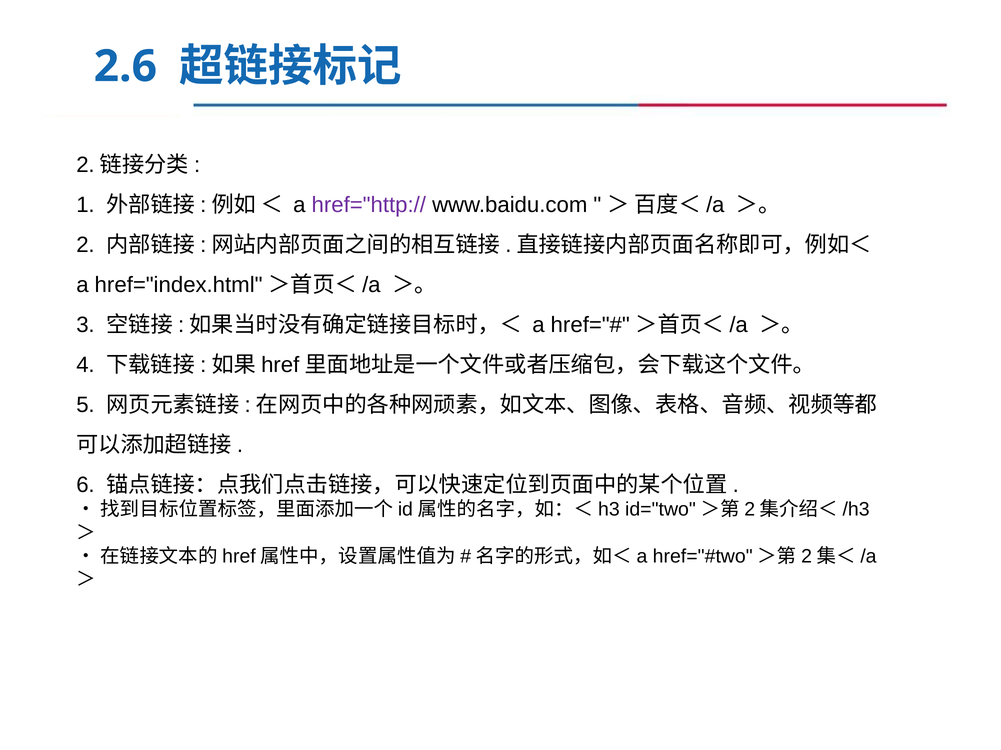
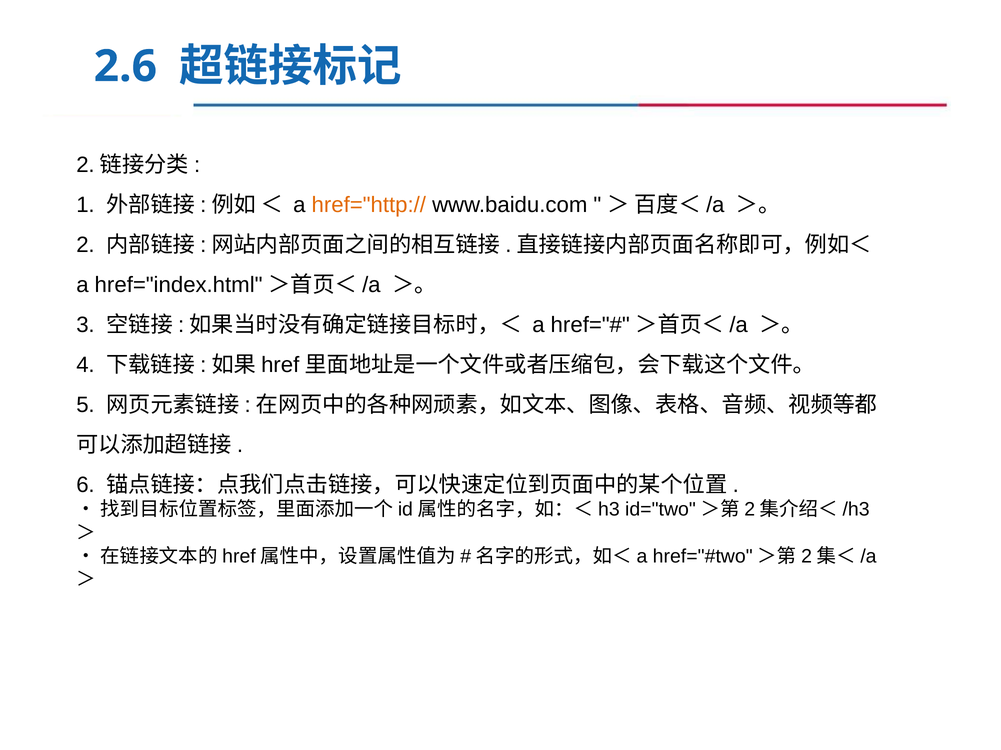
href="http:// colour: purple -> orange
